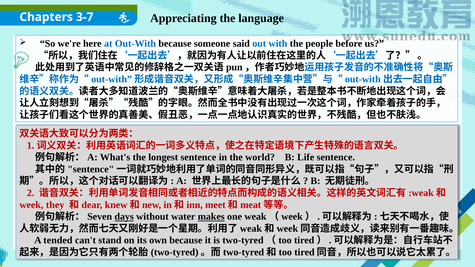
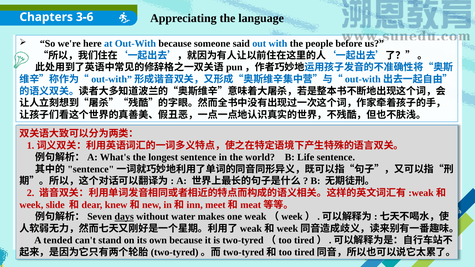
3-7: 3-7 -> 3-6
they: they -> slide
makes underline: present -> none
